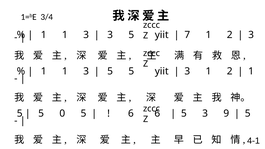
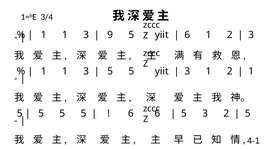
3 at (110, 35): 3 -> 9
7 at (187, 35): 7 -> 6
0 at (62, 113): 0 -> 5
3 9: 9 -> 2
